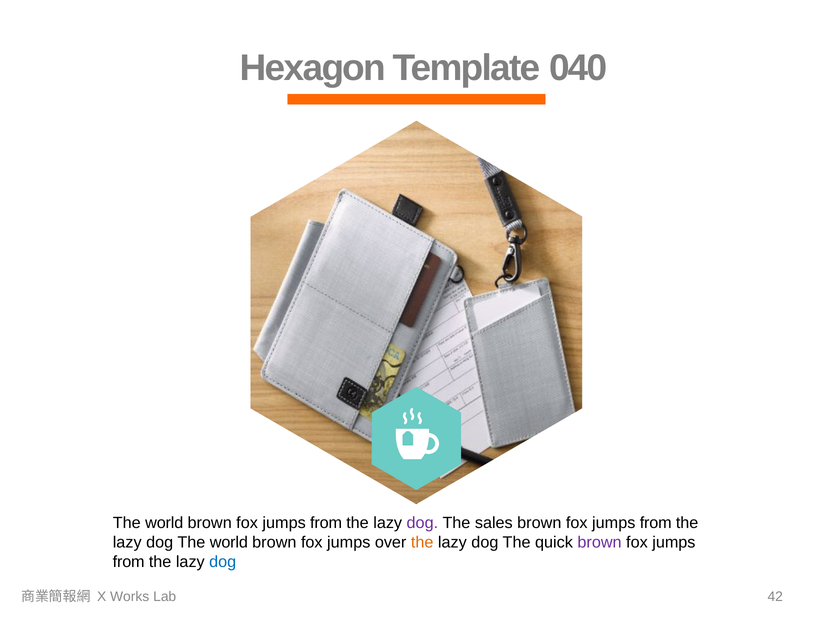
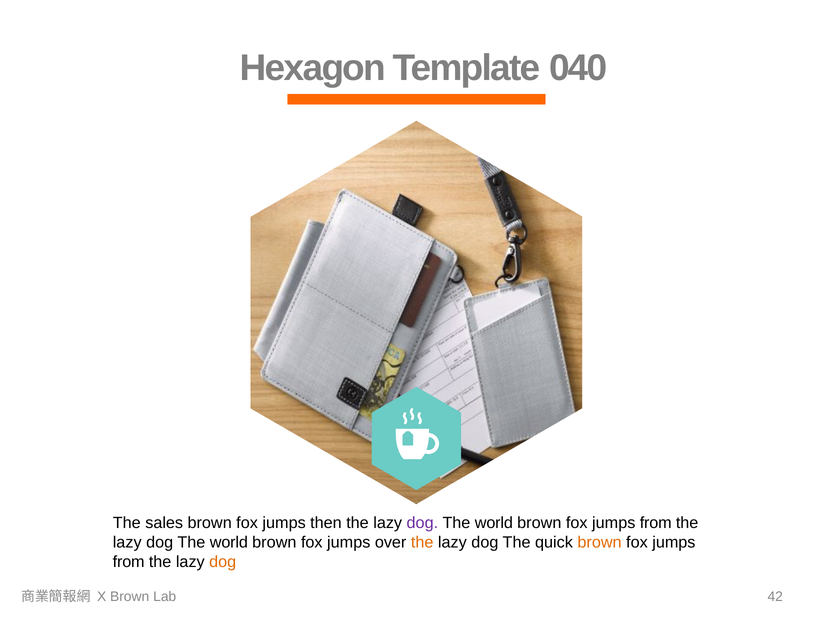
world at (164, 523): world -> sales
from at (326, 523): from -> then
sales at (494, 523): sales -> world
brown at (600, 542) colour: purple -> orange
dog at (223, 562) colour: blue -> orange
X Works: Works -> Brown
